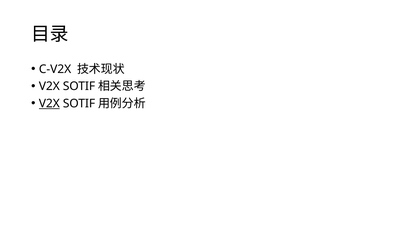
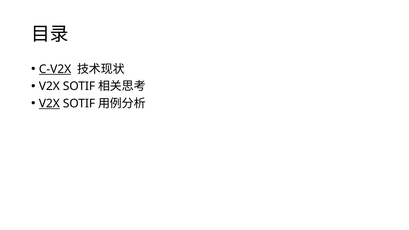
C-V2X underline: none -> present
